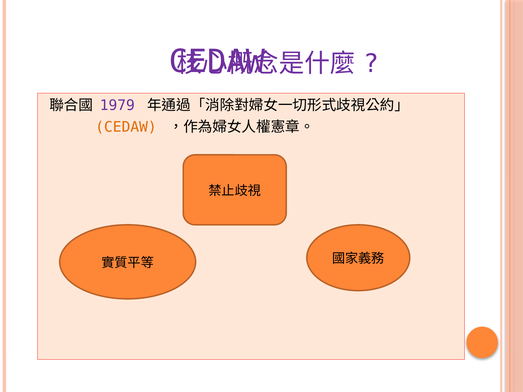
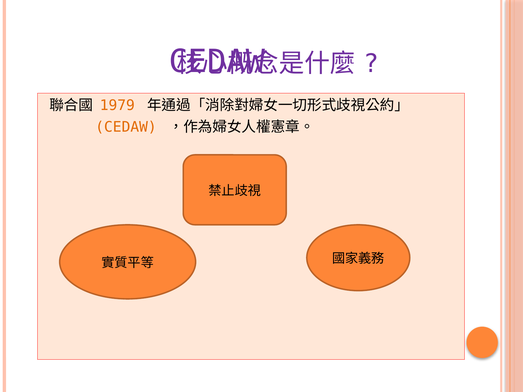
1979 colour: purple -> orange
